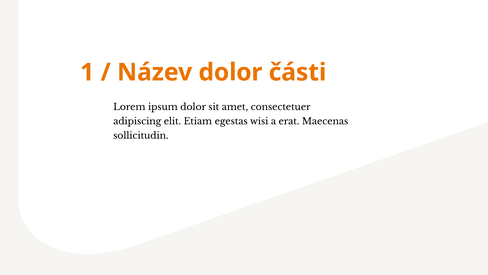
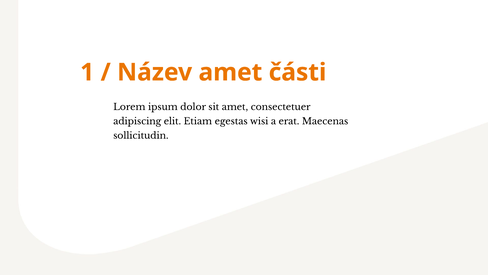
Název dolor: dolor -> amet
